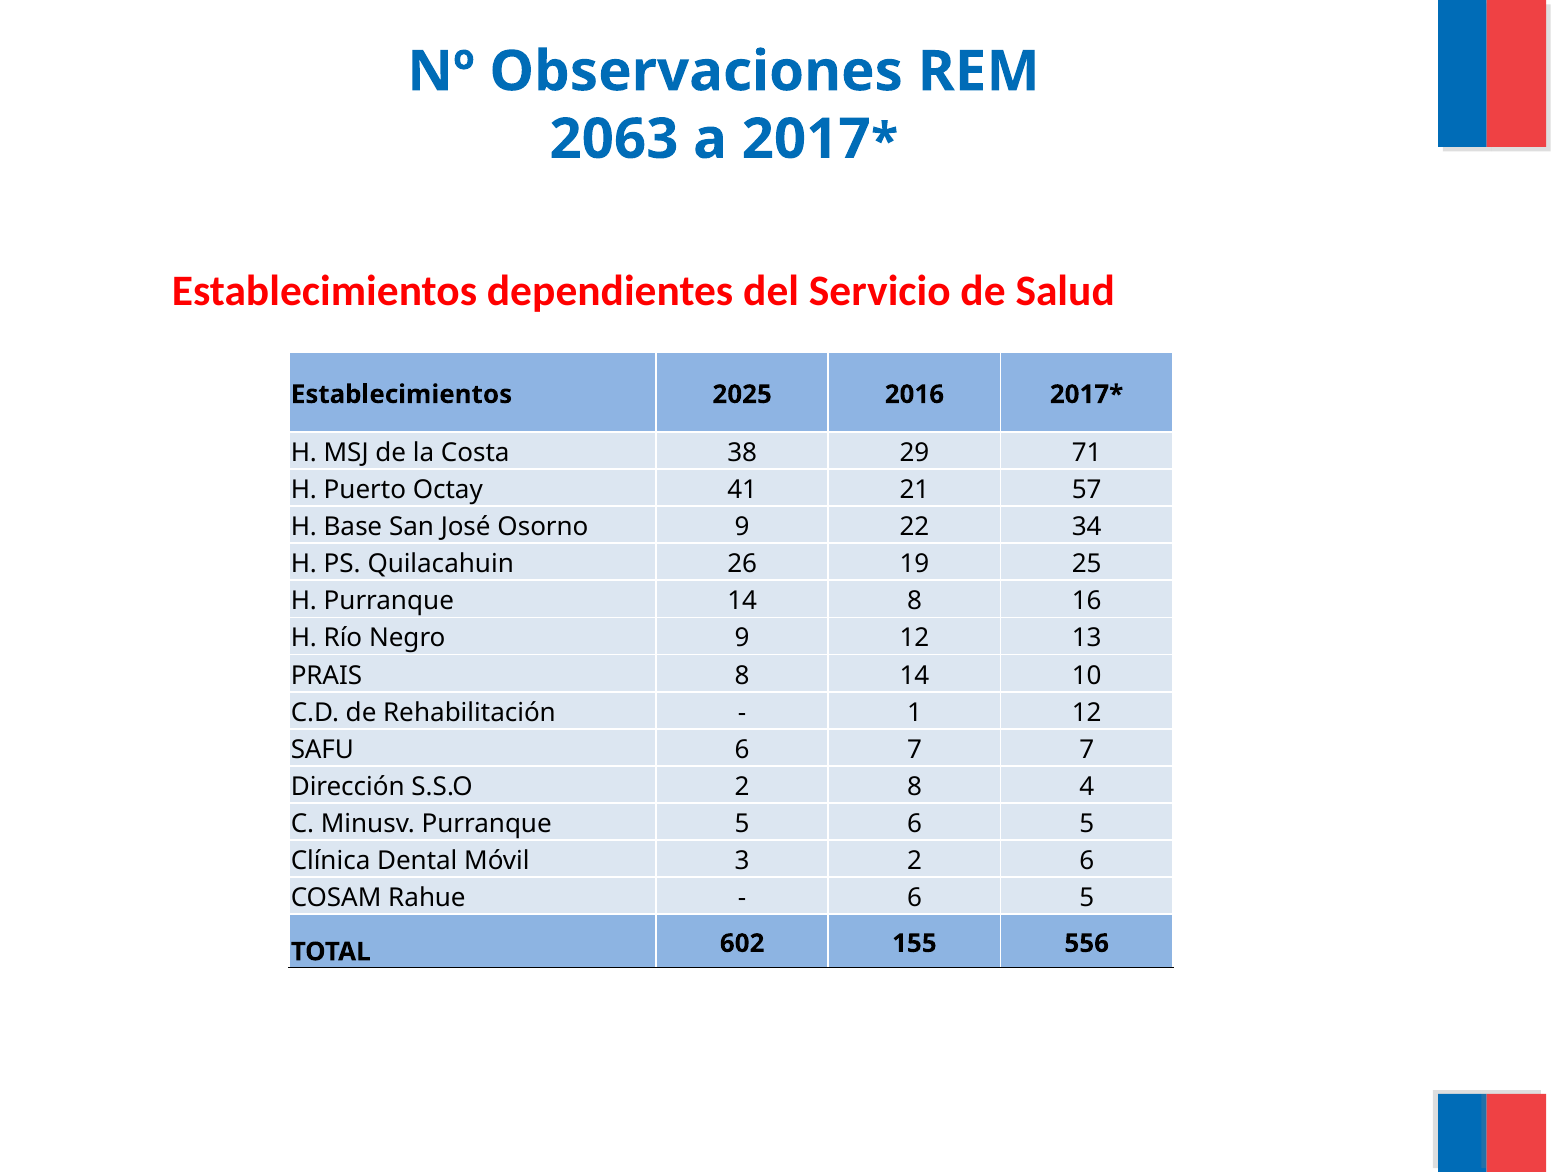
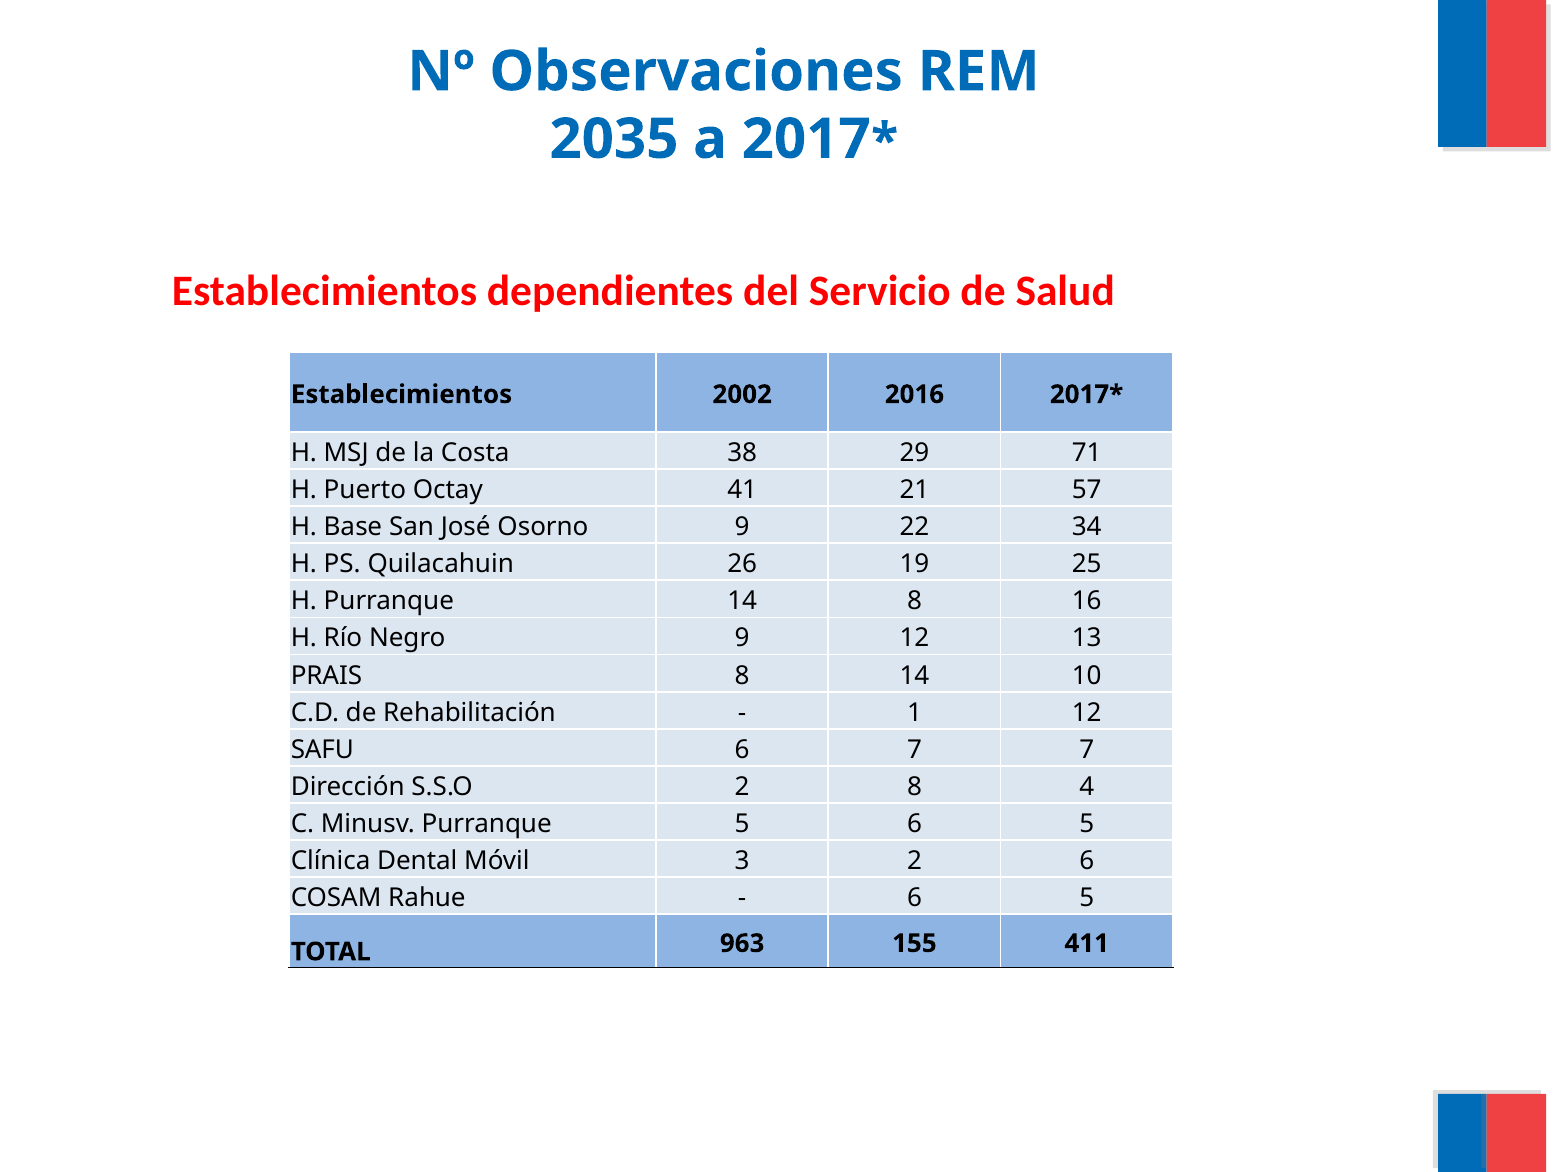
2063: 2063 -> 2035
2025: 2025 -> 2002
602: 602 -> 963
556: 556 -> 411
